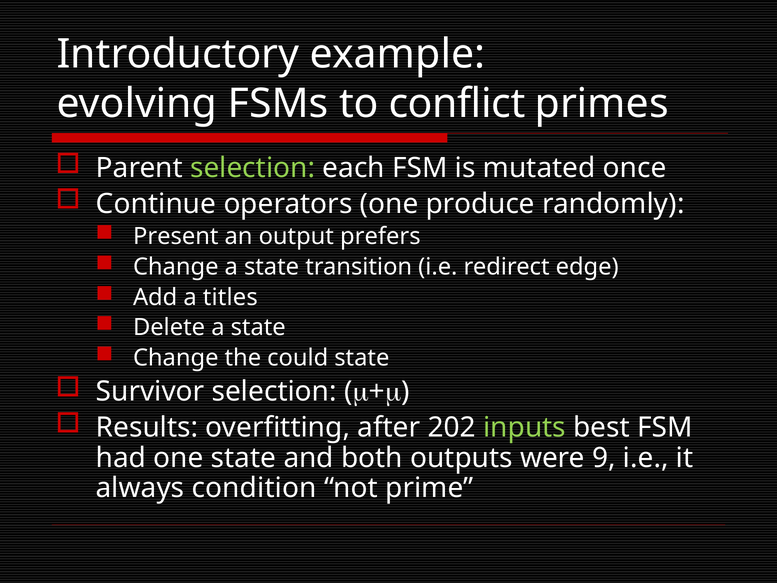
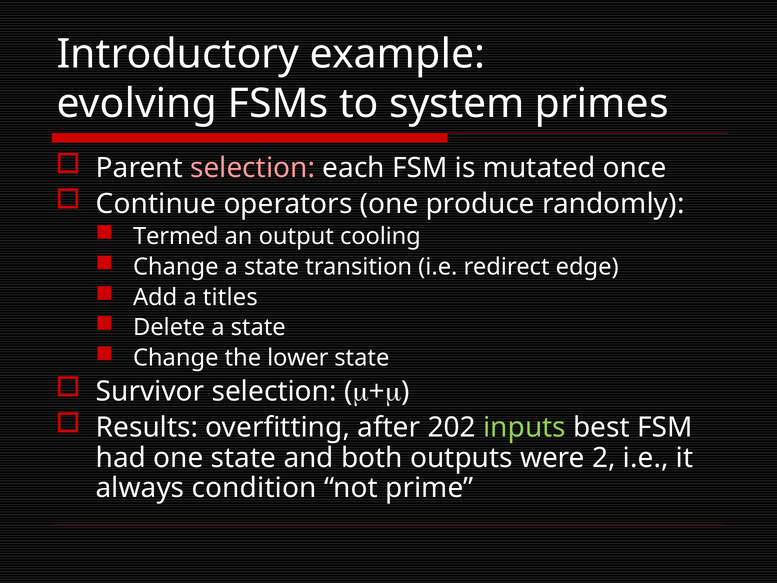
conflict: conflict -> system
selection at (253, 168) colour: light green -> pink
Present: Present -> Termed
prefers: prefers -> cooling
could: could -> lower
9: 9 -> 2
